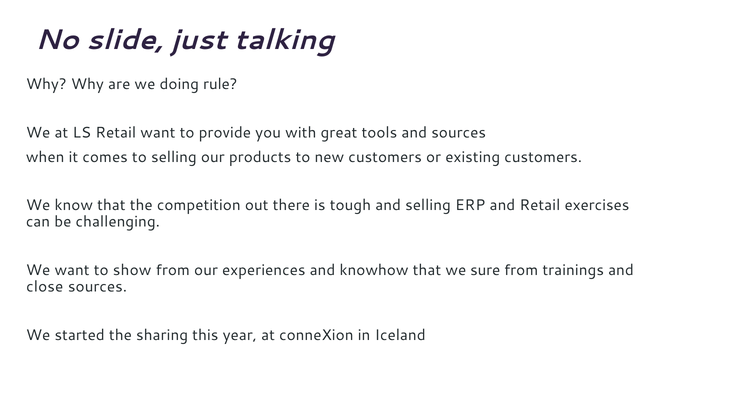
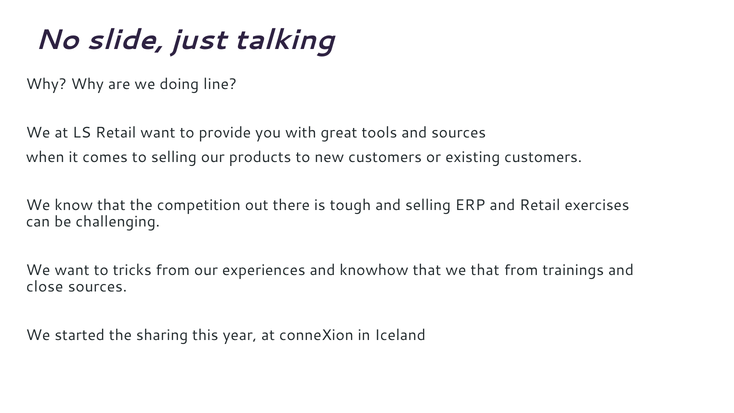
rule: rule -> line
show: show -> tricks
we sure: sure -> that
